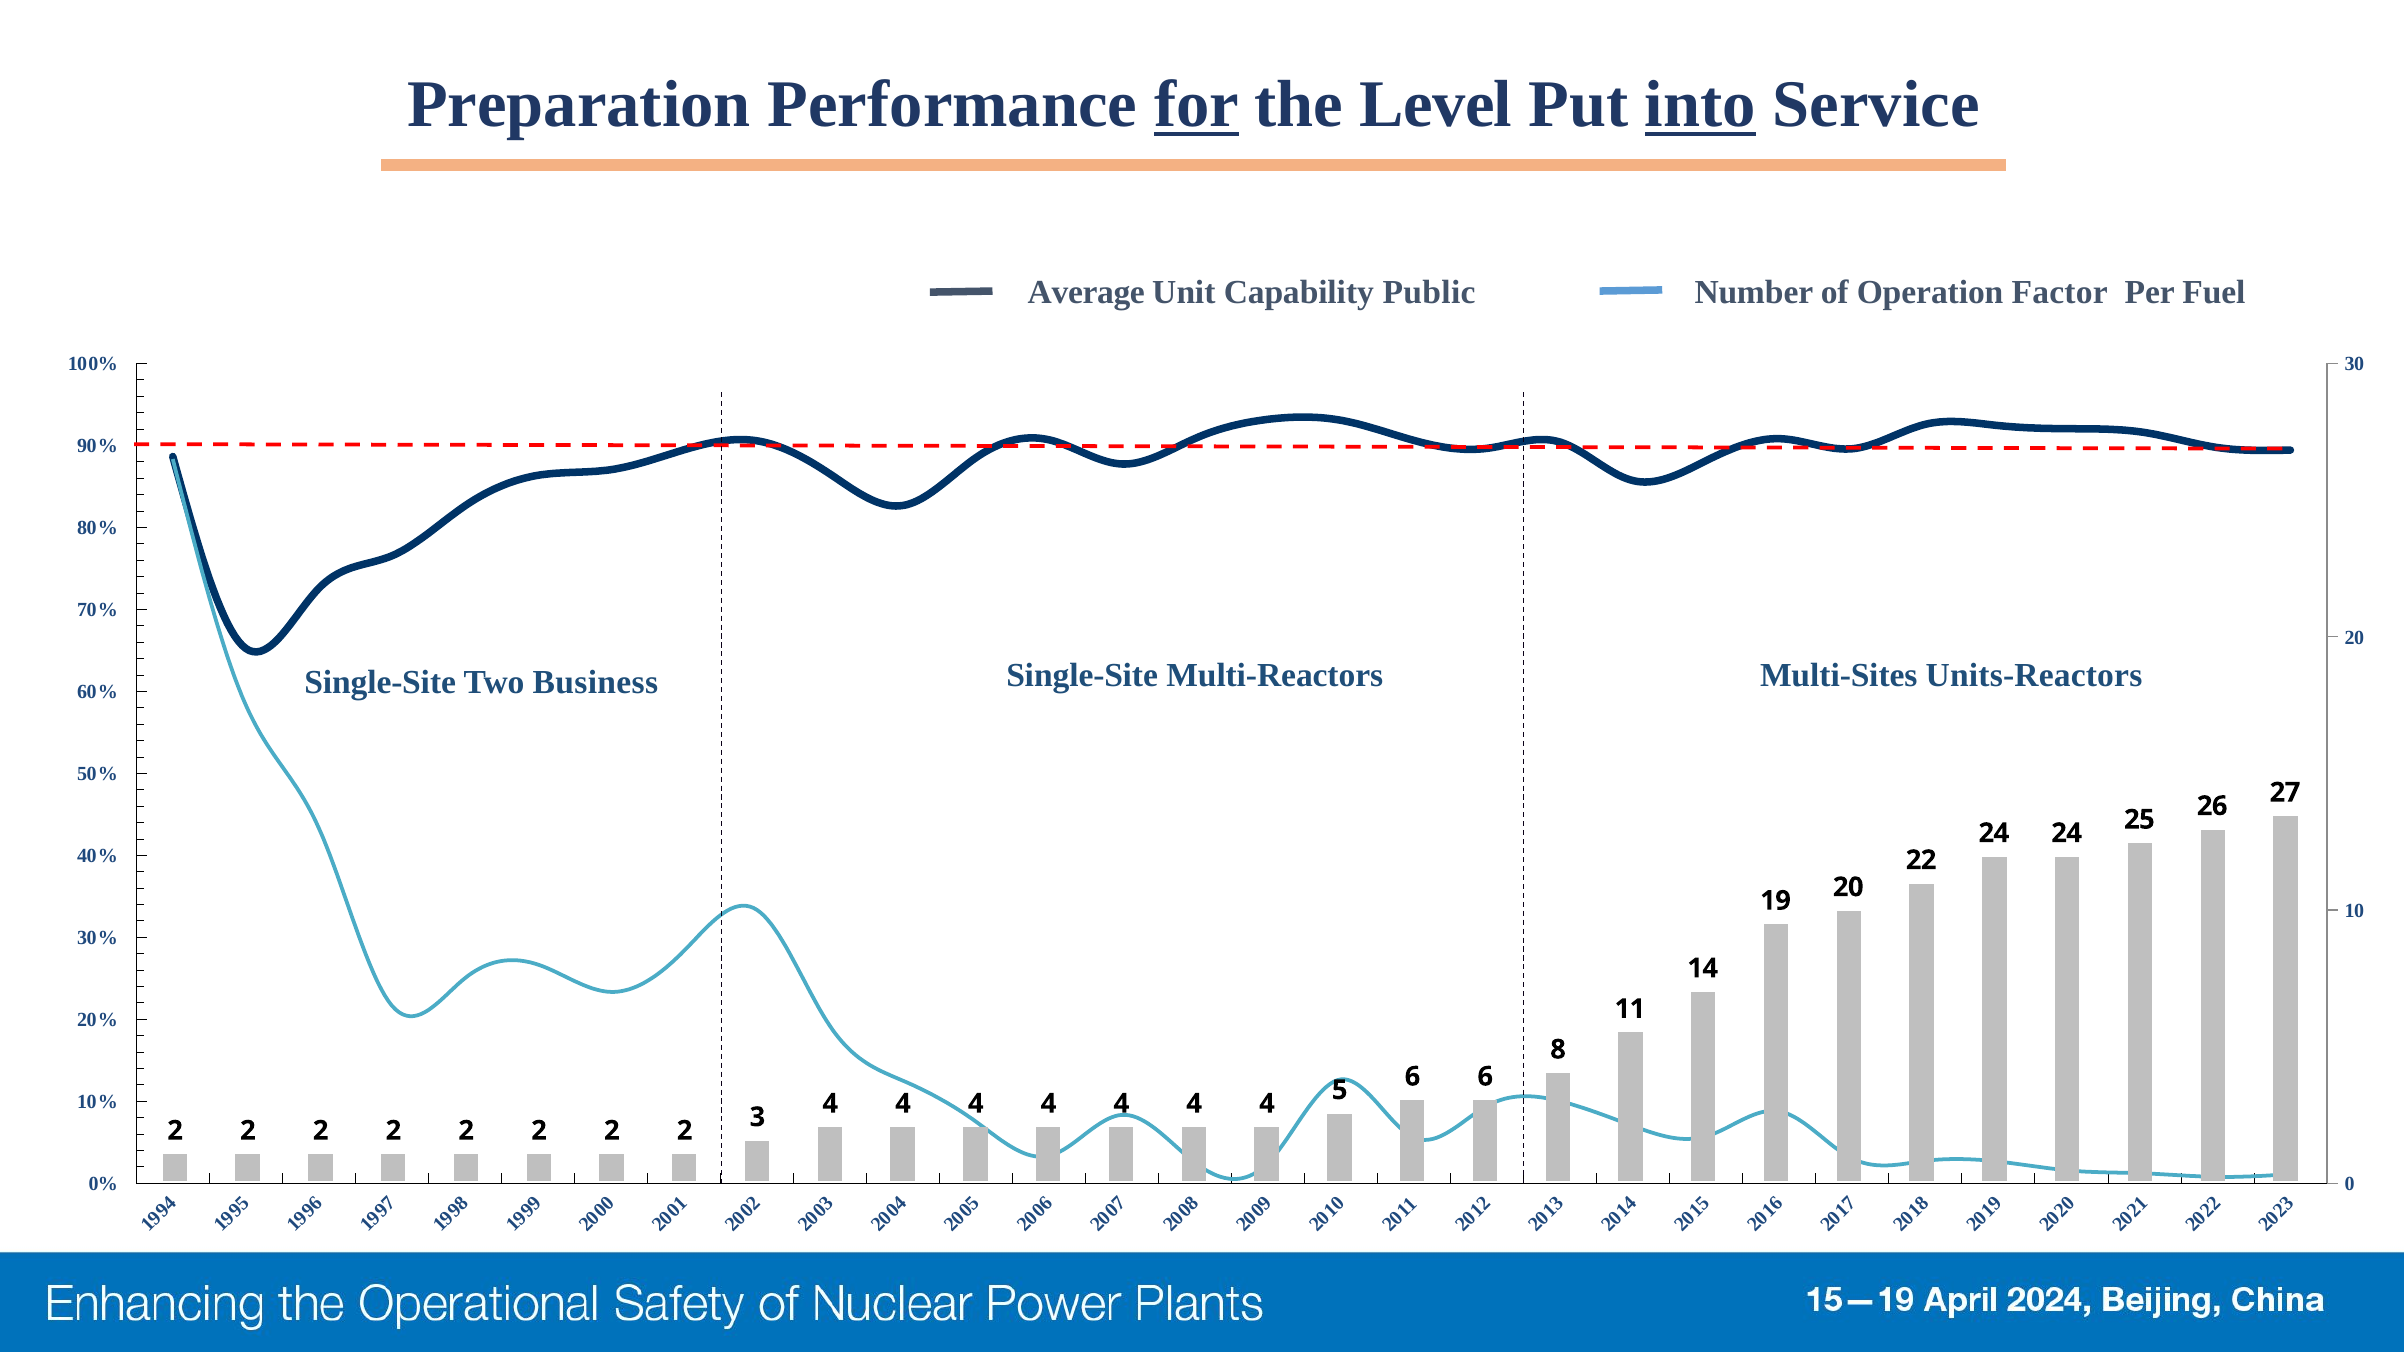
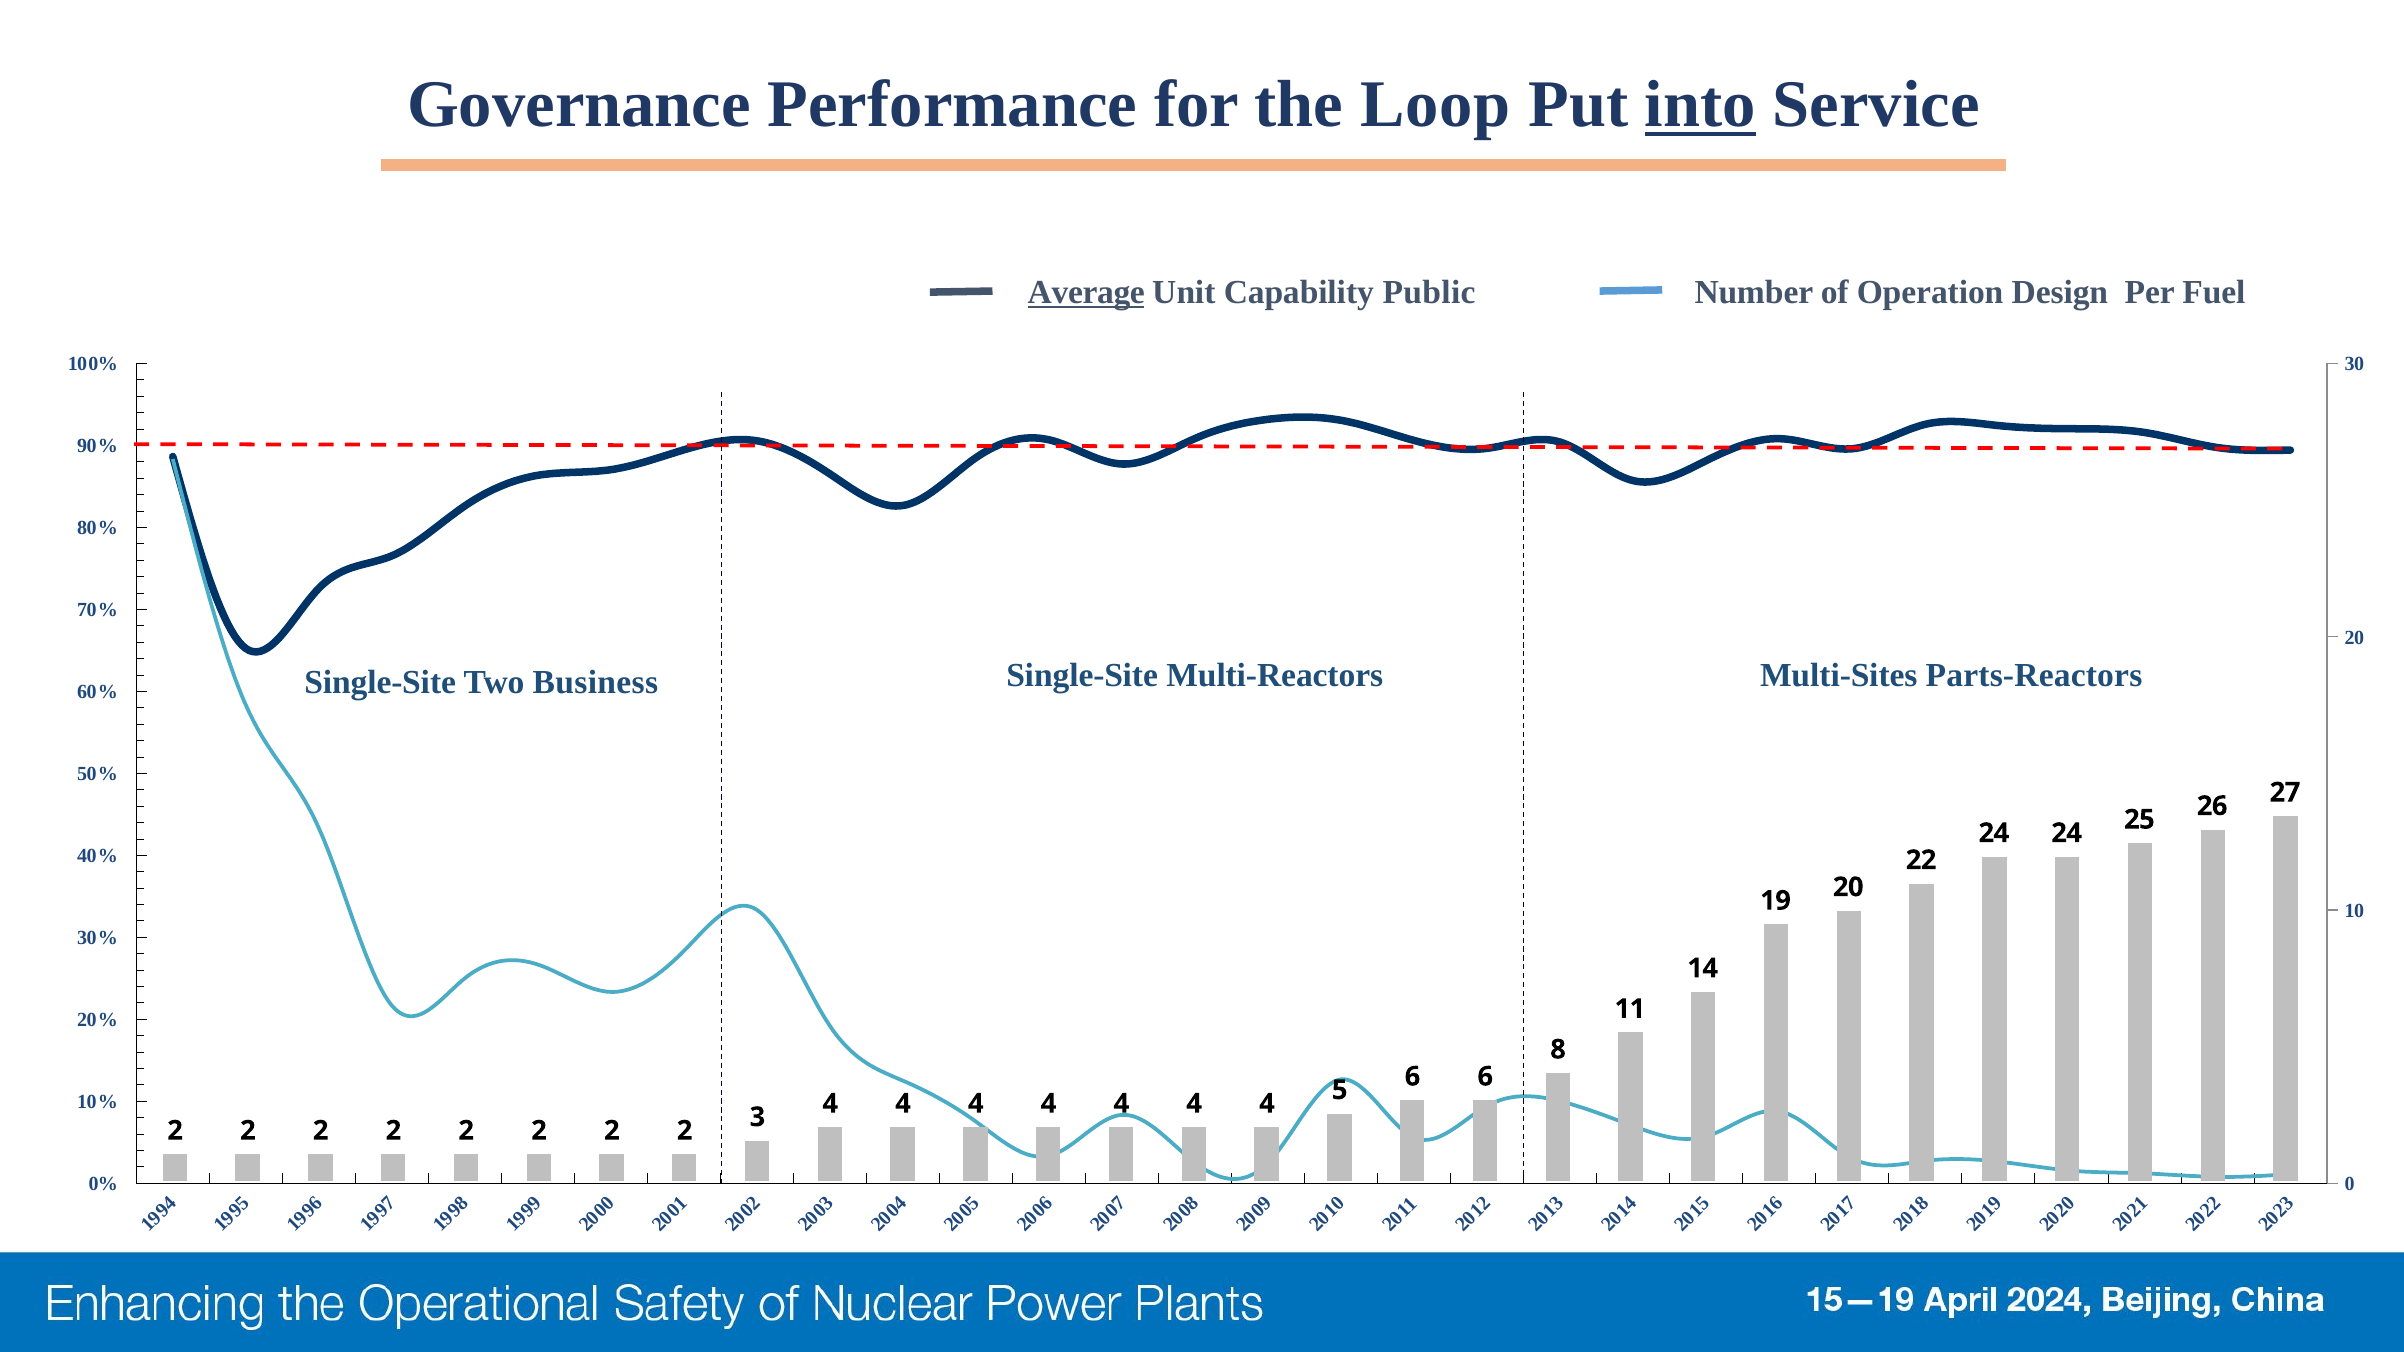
Preparation: Preparation -> Governance
for underline: present -> none
Level: Level -> Loop
Average underline: none -> present
Factor: Factor -> Design
Units-Reactors: Units-Reactors -> Parts-Reactors
